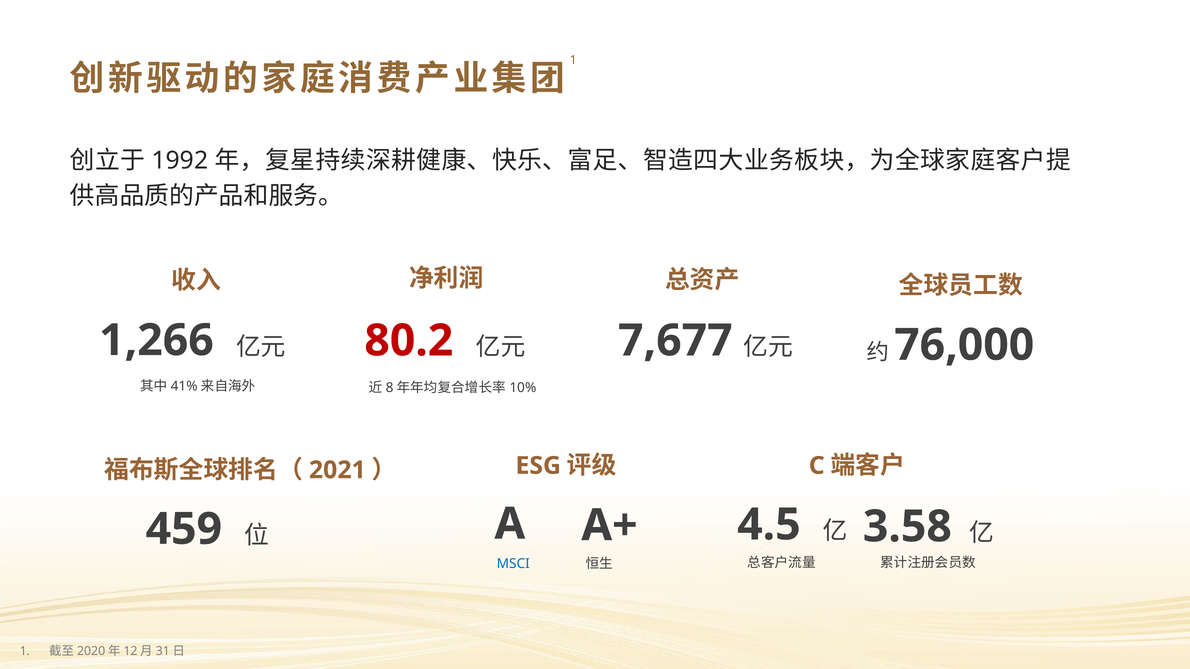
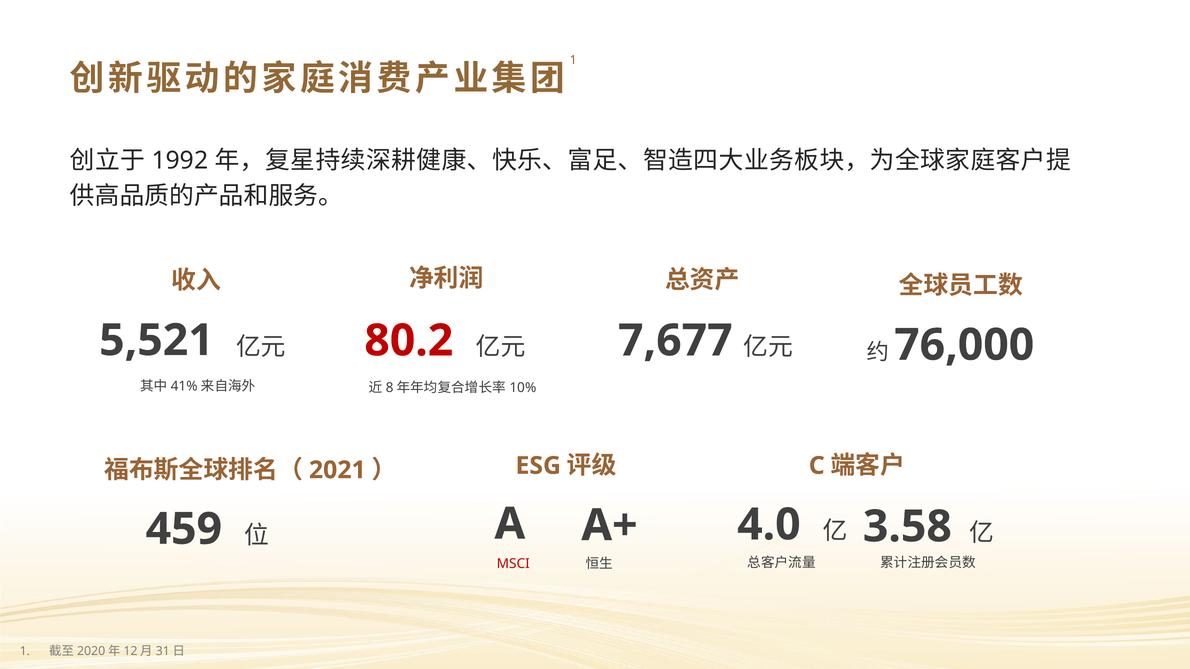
1,266: 1,266 -> 5,521
4.5: 4.5 -> 4.0
MSCI colour: blue -> red
